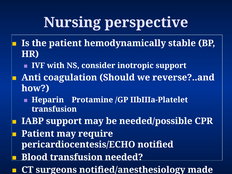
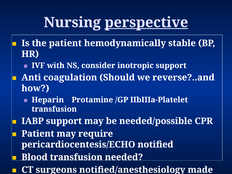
perspective underline: none -> present
